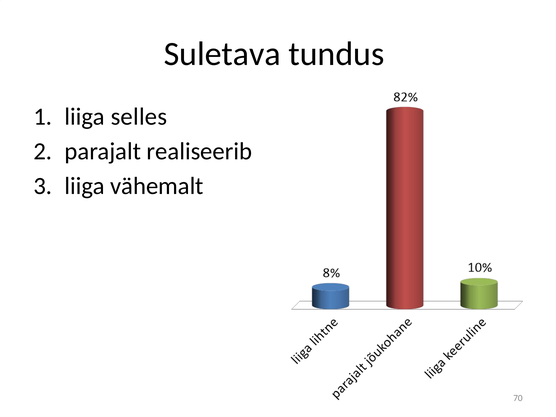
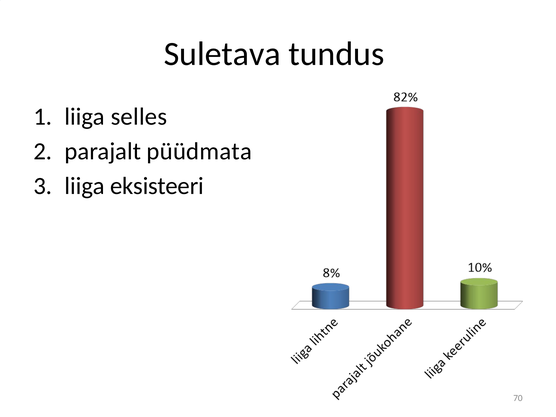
realiseerib: realiseerib -> püüdmata
vähemalt: vähemalt -> eksisteeri
